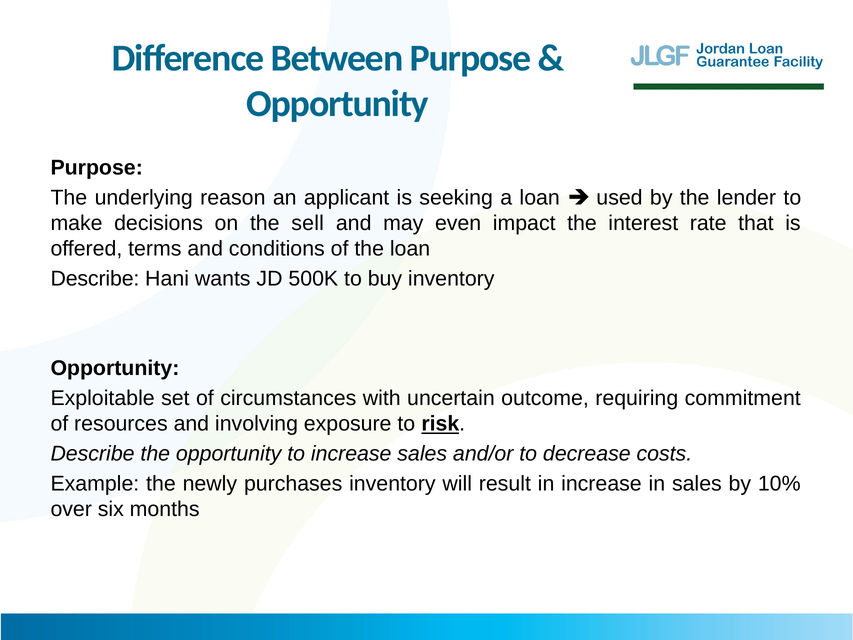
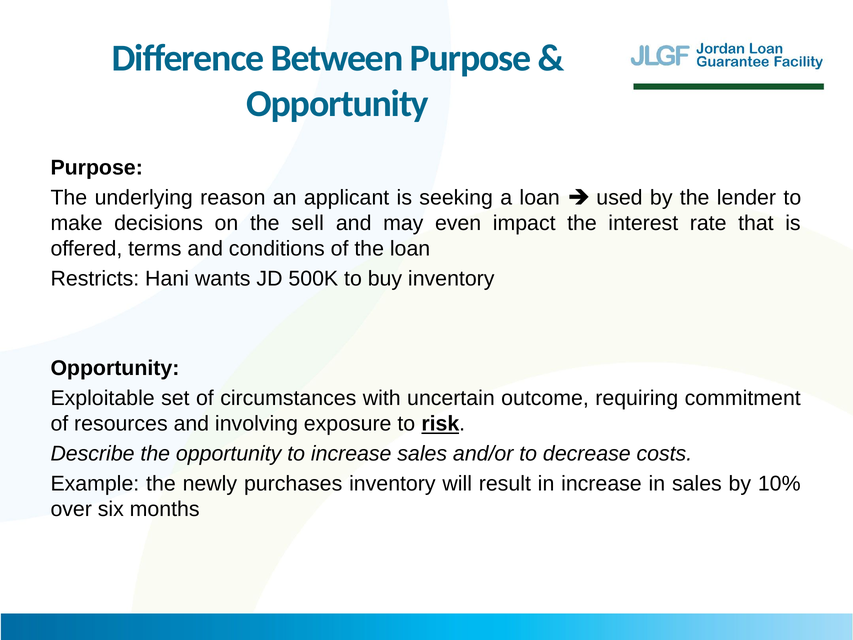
Describe at (95, 279): Describe -> Restricts
